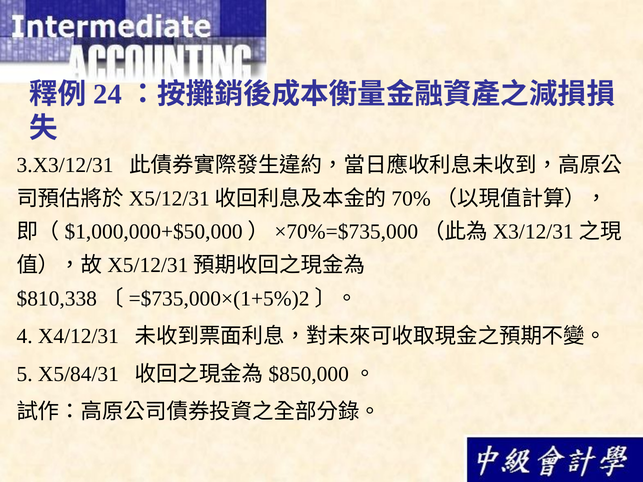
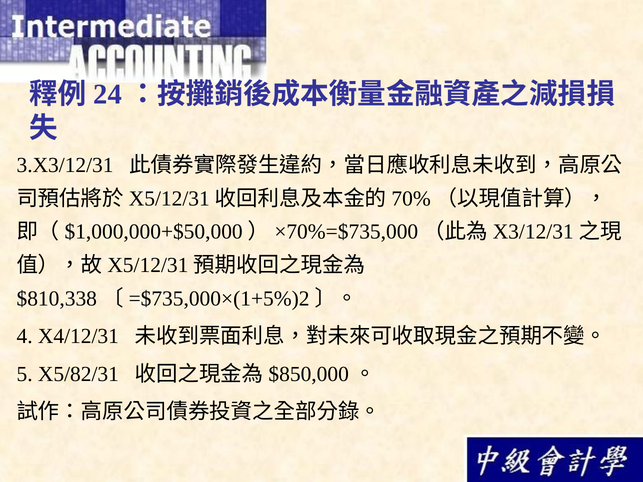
X5/84/31: X5/84/31 -> X5/82/31
